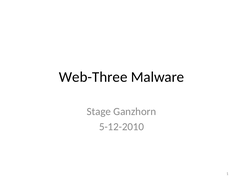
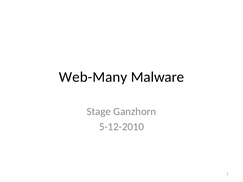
Web-Three: Web-Three -> Web-Many
